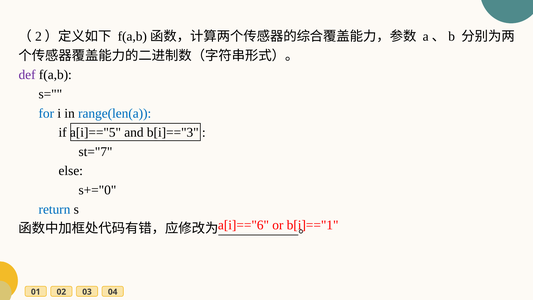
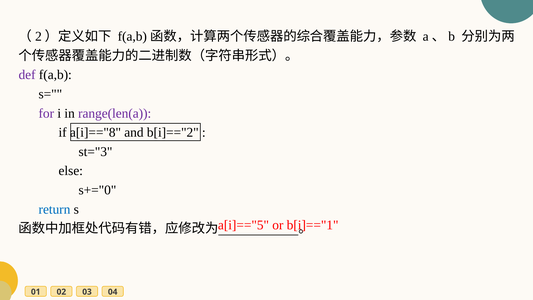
for colour: blue -> purple
range(len(a colour: blue -> purple
a[i]=="5: a[i]=="5 -> a[i]=="8
b[i]=="3: b[i]=="3 -> b[i]=="2
st="7: st="7 -> st="3
a[i]=="6: a[i]=="6 -> a[i]=="5
